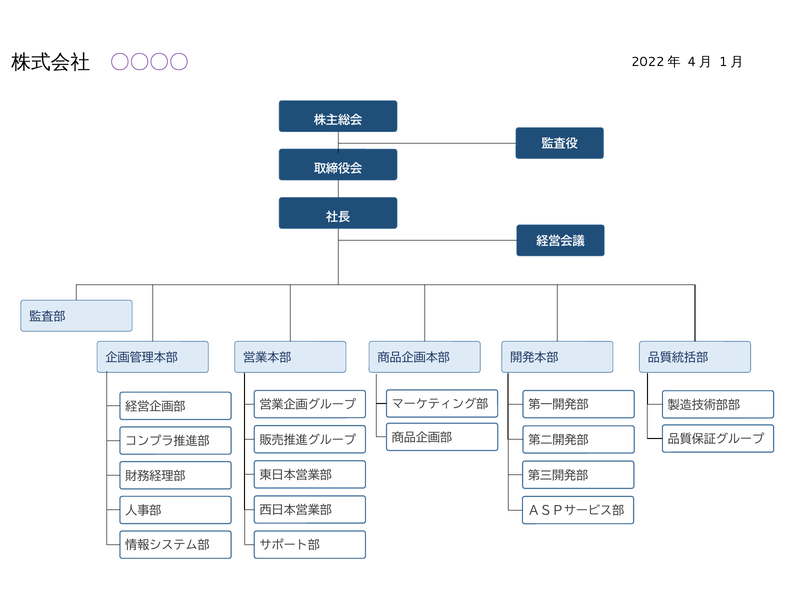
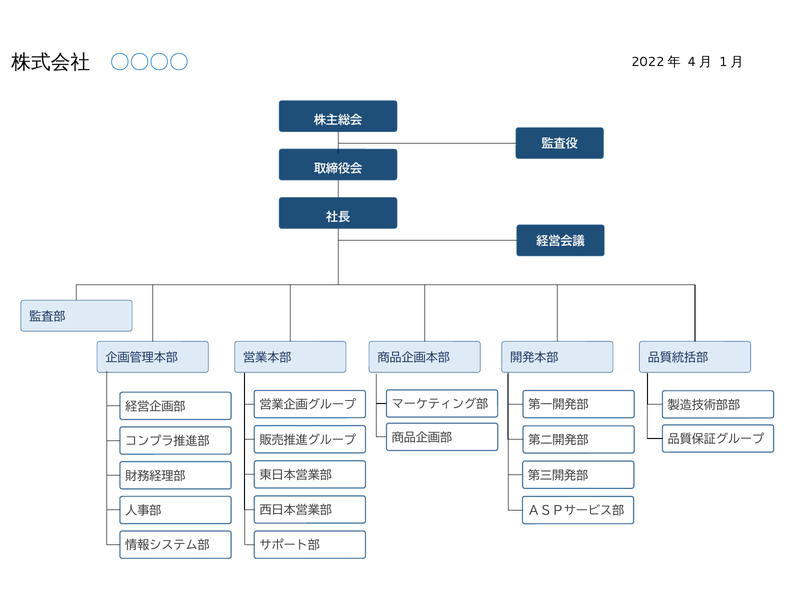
〇〇〇〇 colour: purple -> blue
